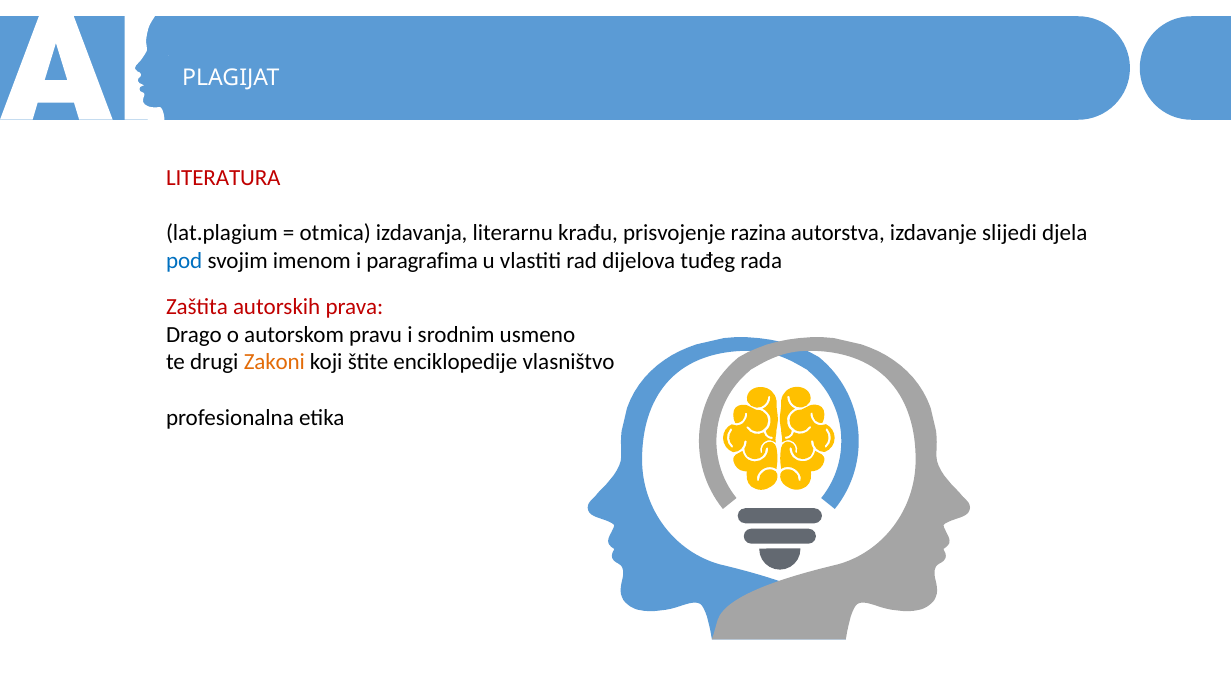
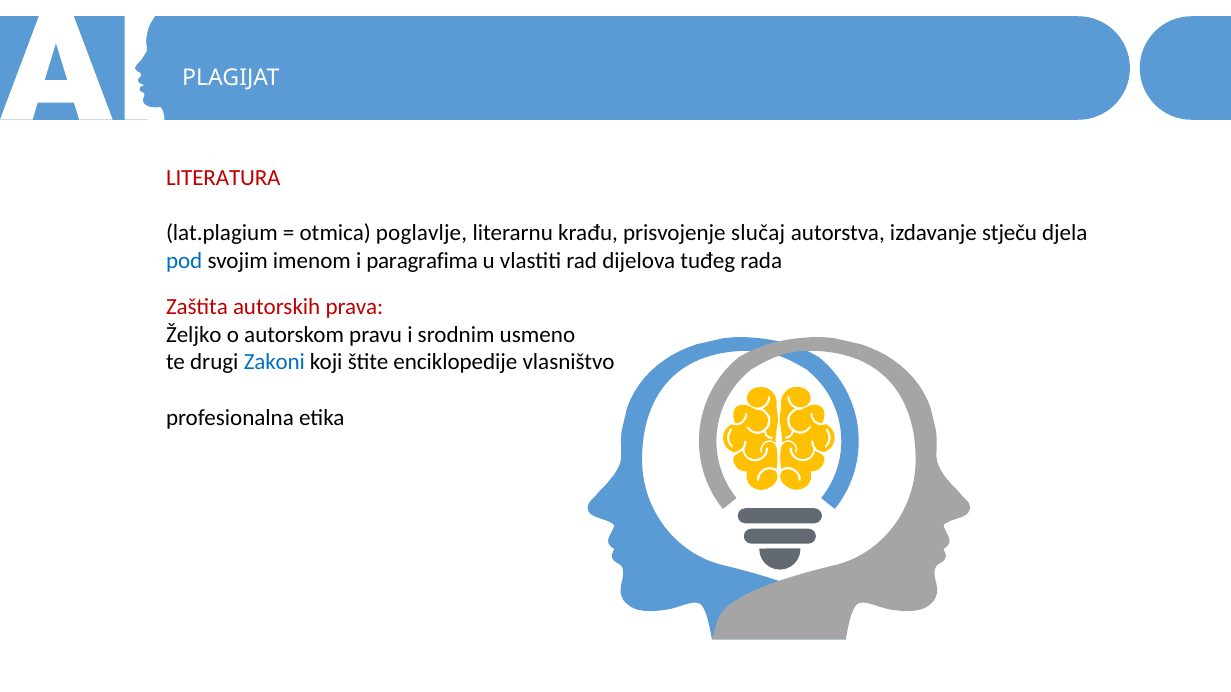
izdavanja: izdavanja -> poglavlje
razina: razina -> slučaj
slijedi: slijedi -> stječu
Drago: Drago -> Željko
Zakoni colour: orange -> blue
